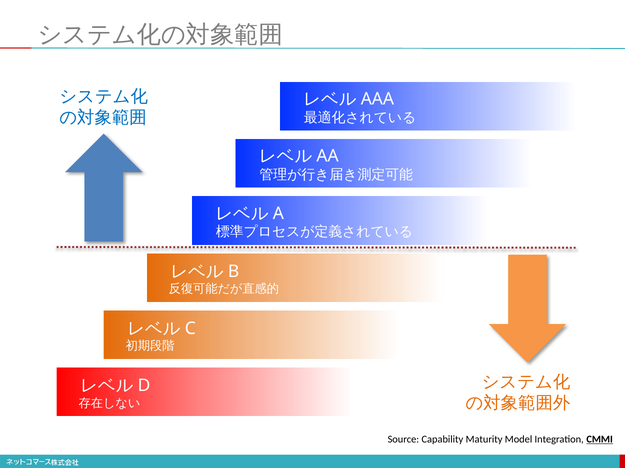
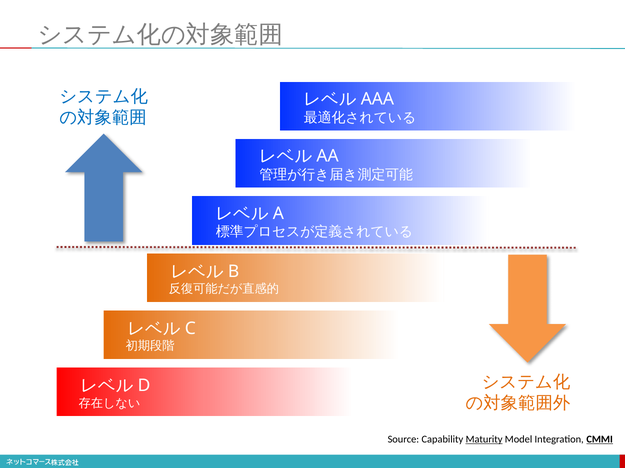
Maturity underline: none -> present
